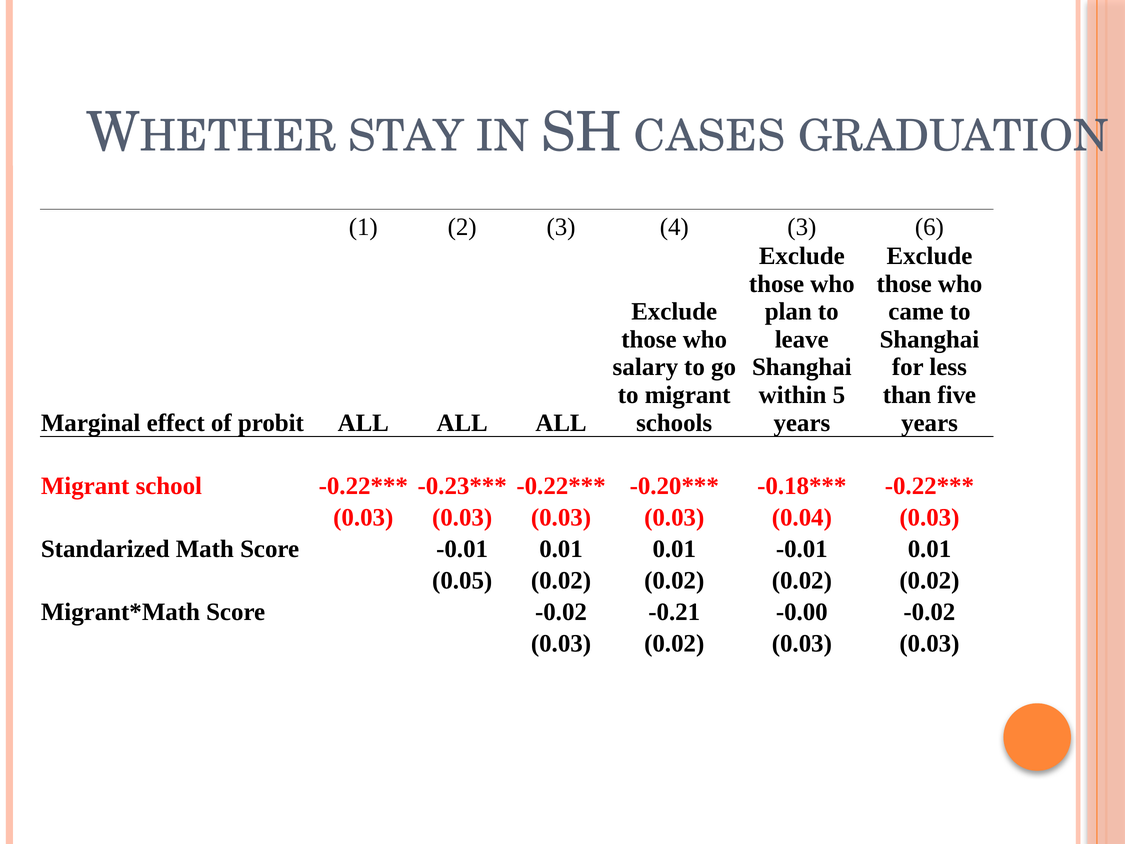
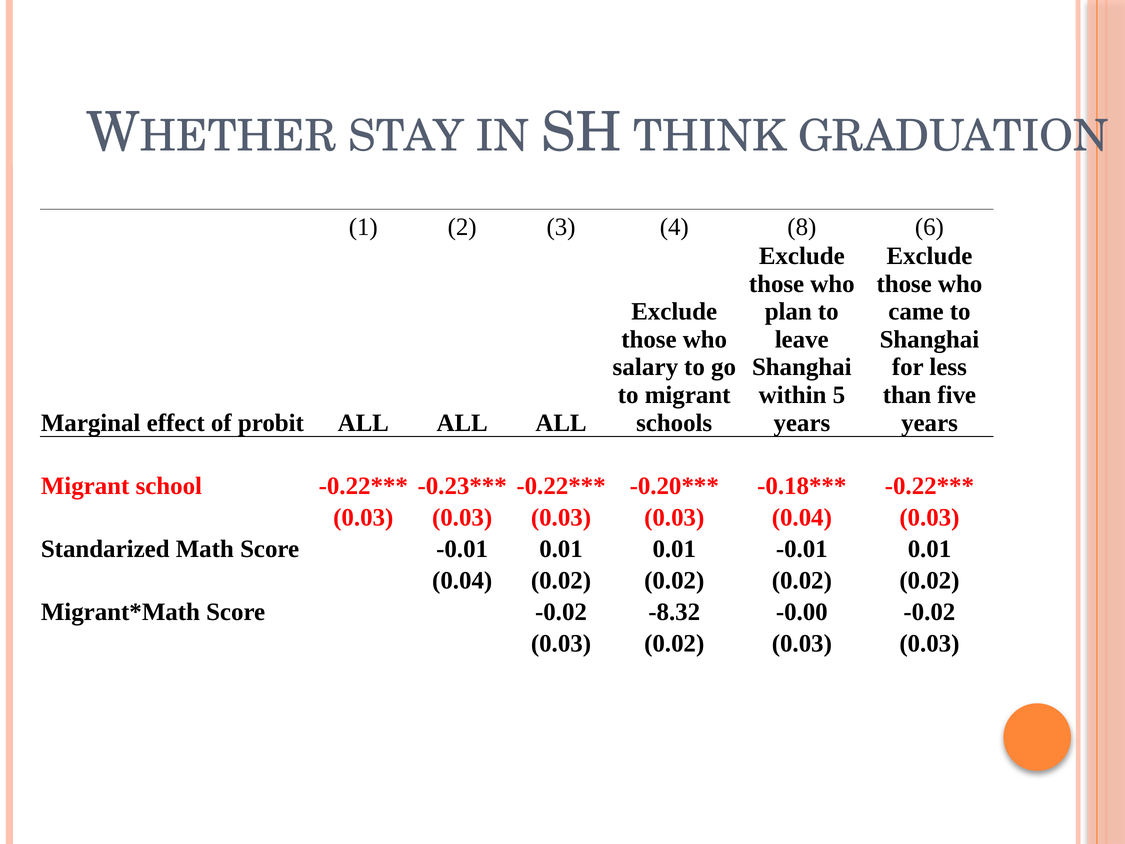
CASES: CASES -> THINK
4 3: 3 -> 8
0.05 at (462, 580): 0.05 -> 0.04
-0.21: -0.21 -> -8.32
